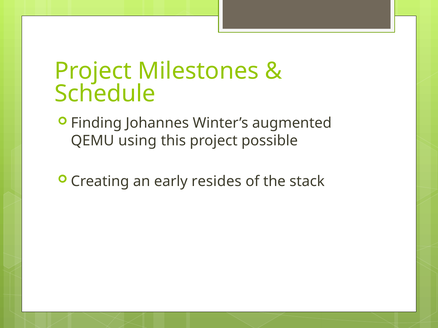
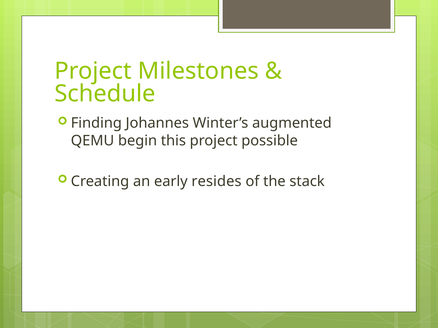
using: using -> begin
